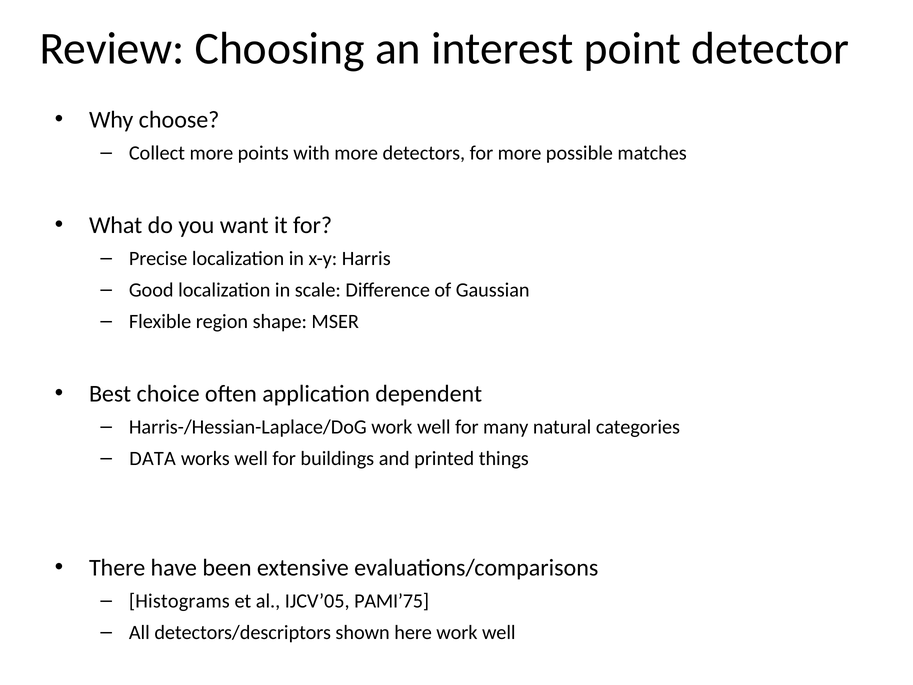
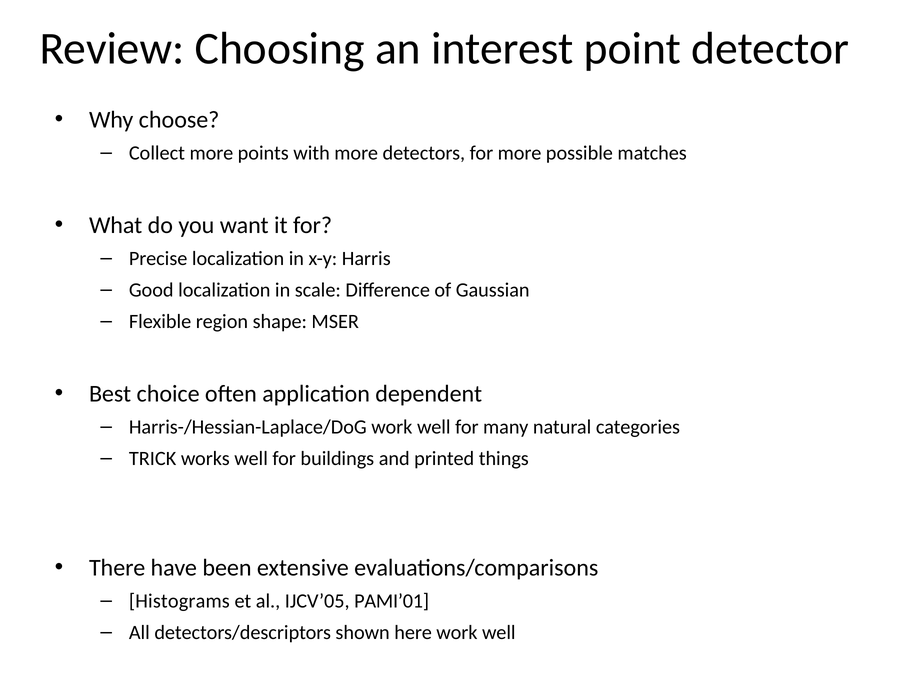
DATA: DATA -> TRICK
PAMI’75: PAMI’75 -> PAMI’01
